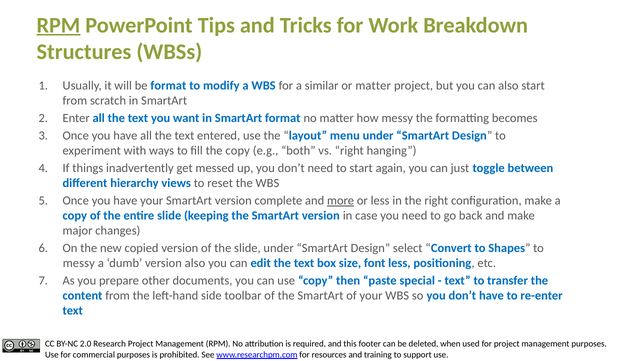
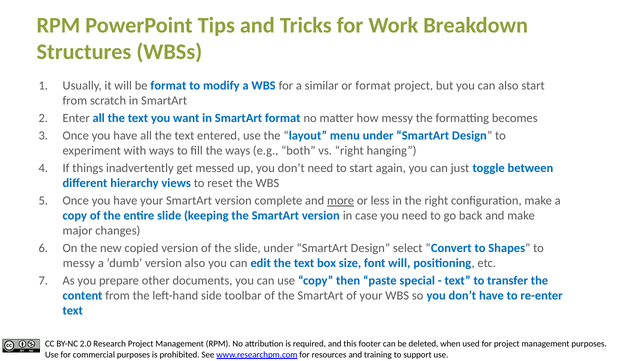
RPM at (58, 25) underline: present -> none
or matter: matter -> format
the copy: copy -> ways
font less: less -> will
